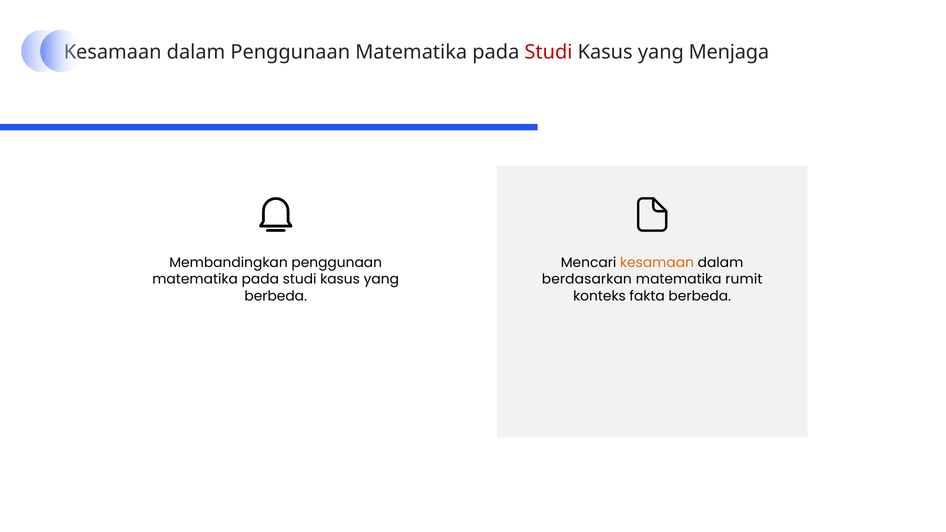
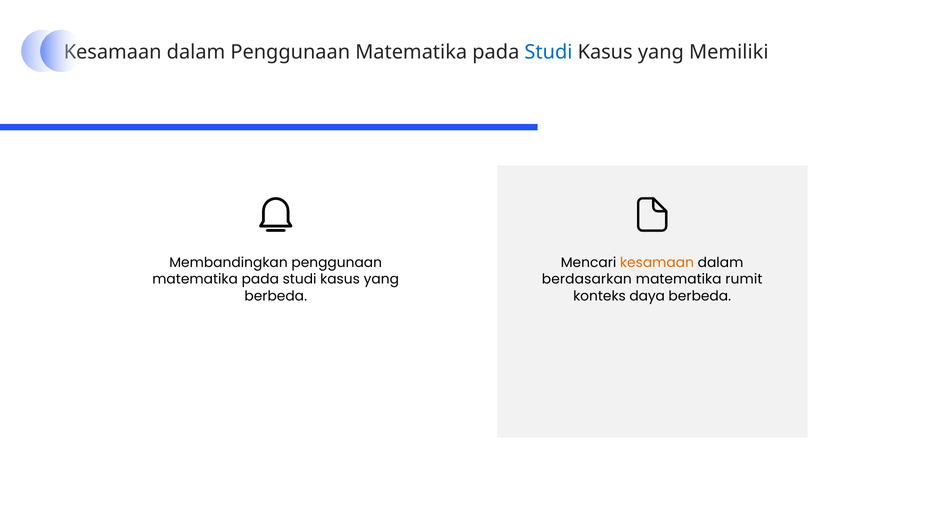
Studi at (548, 52) colour: red -> blue
Menjaga: Menjaga -> Memiliki
fakta: fakta -> daya
